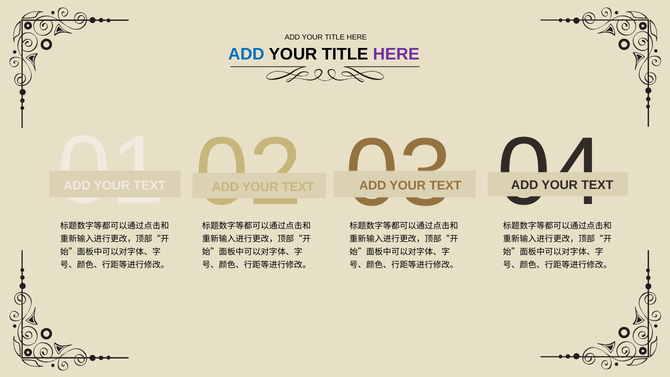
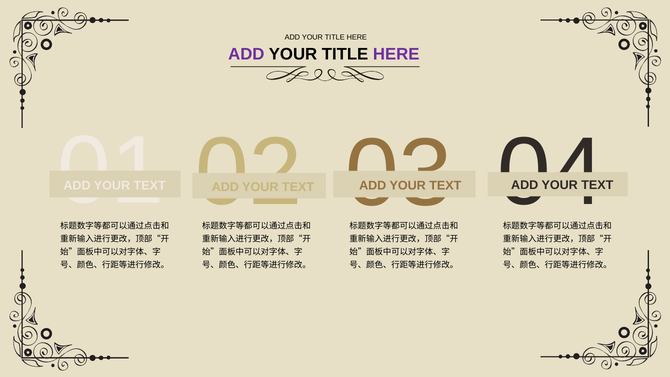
ADD at (246, 54) colour: blue -> purple
